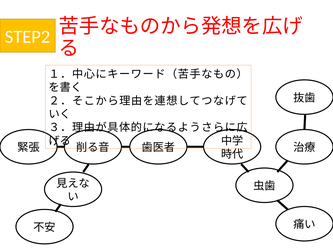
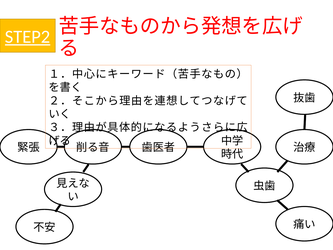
STEP2 underline: none -> present
